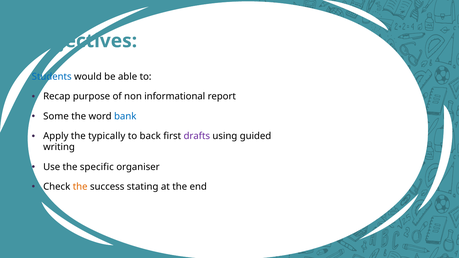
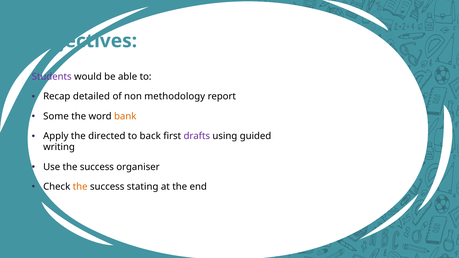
Students colour: blue -> purple
purpose: purpose -> detailed
informational: informational -> methodology
bank colour: blue -> orange
typically: typically -> directed
Use the specific: specific -> success
